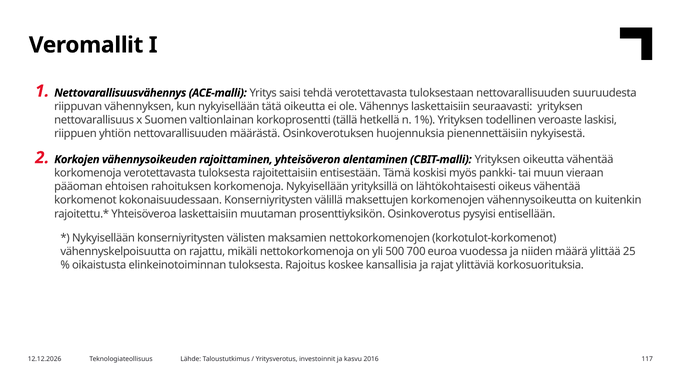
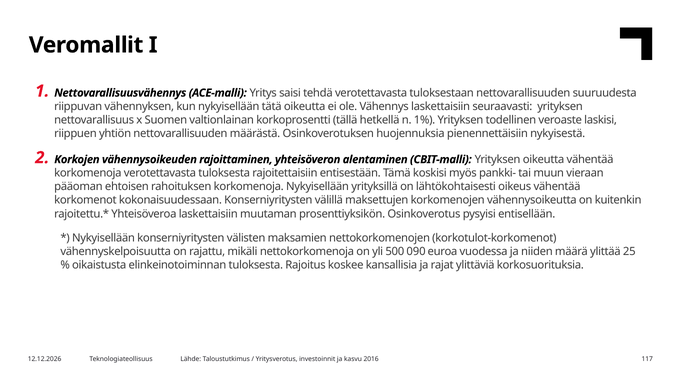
700: 700 -> 090
